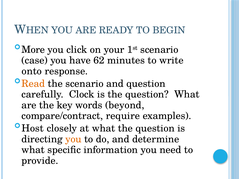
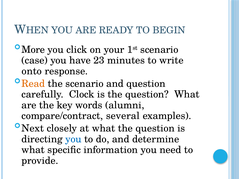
62: 62 -> 23
beyond: beyond -> alumni
require: require -> several
Host: Host -> Next
you at (73, 139) colour: orange -> blue
